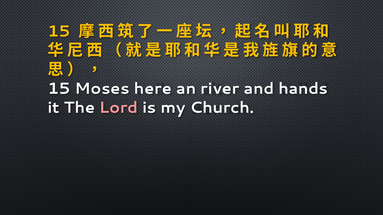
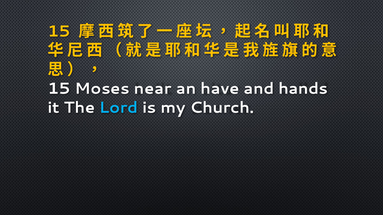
here: here -> near
river: river -> have
Lord colour: pink -> light blue
